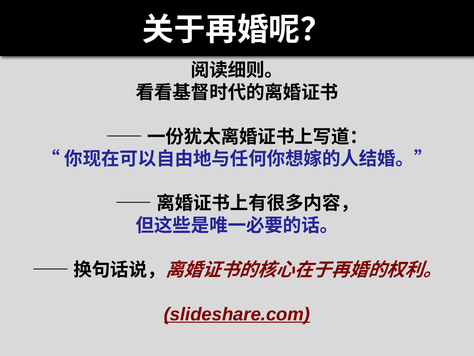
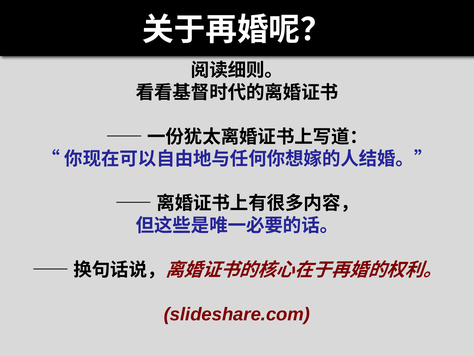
slideshare.com underline: present -> none
